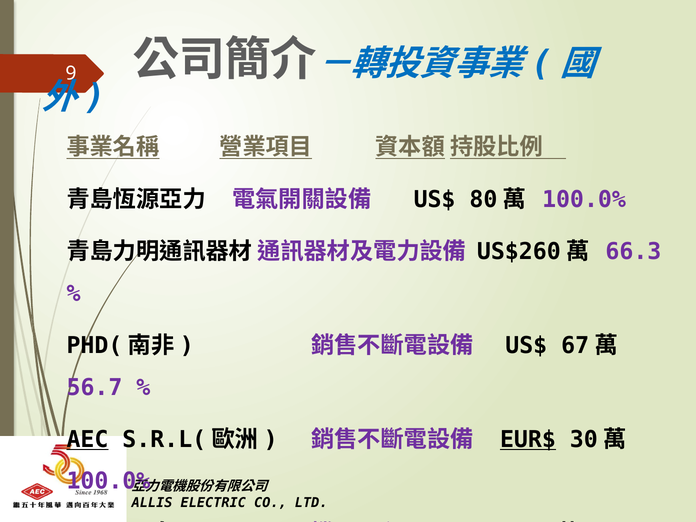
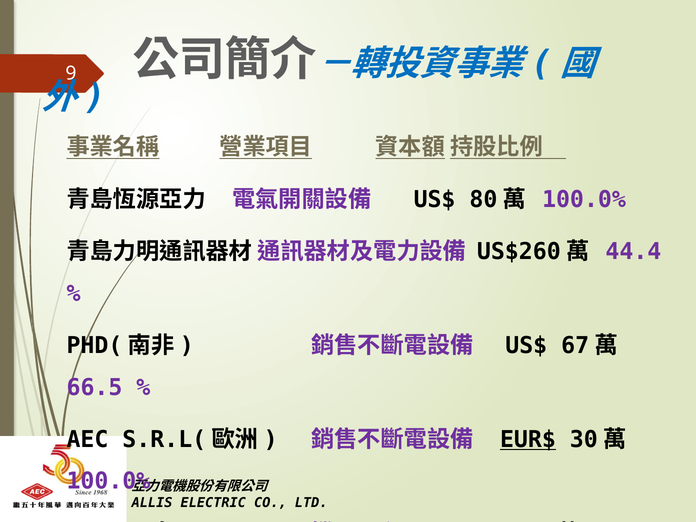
66.3: 66.3 -> 44.4
56.7: 56.7 -> 66.5
AEC underline: present -> none
